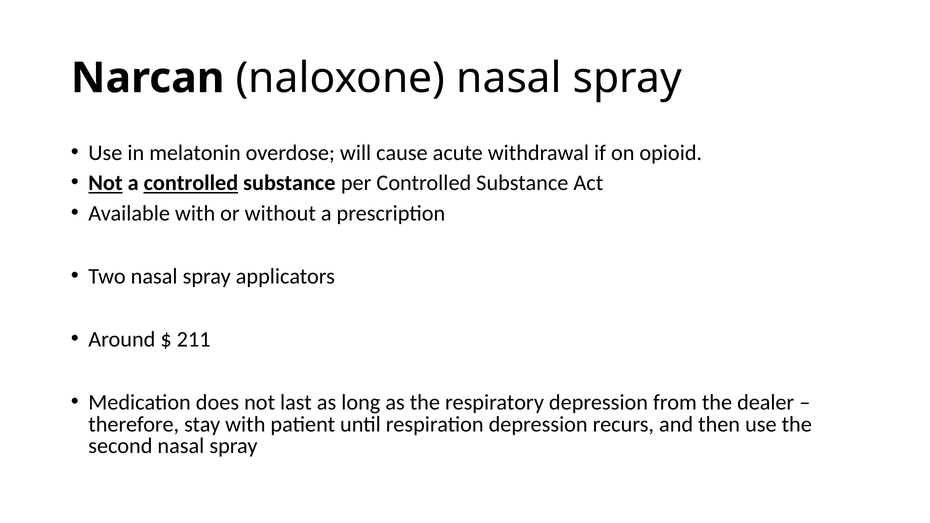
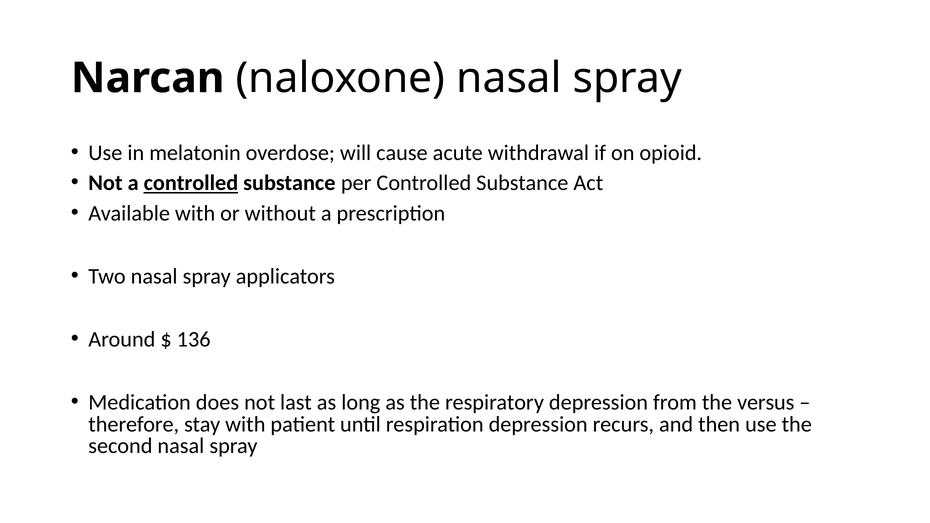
Not at (105, 183) underline: present -> none
211: 211 -> 136
dealer: dealer -> versus
